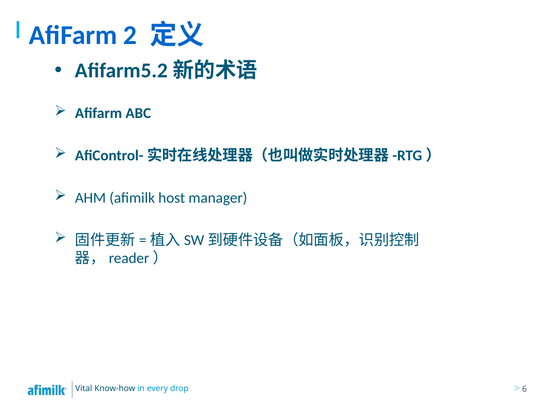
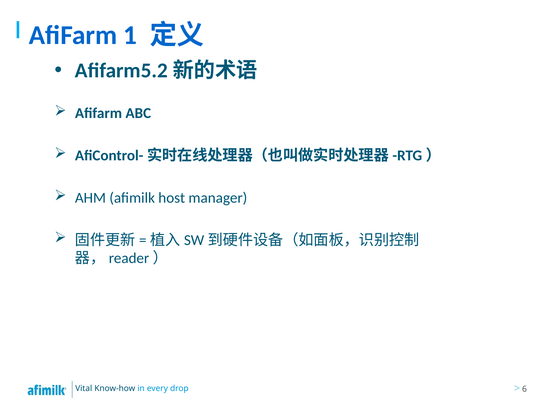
2: 2 -> 1
